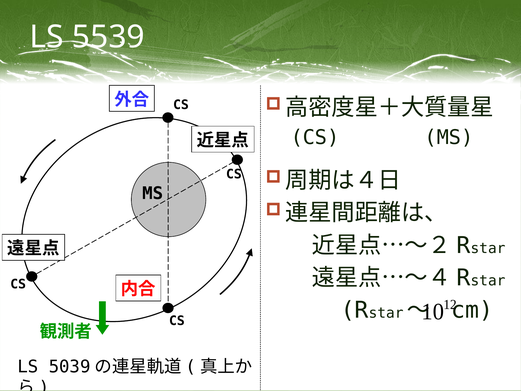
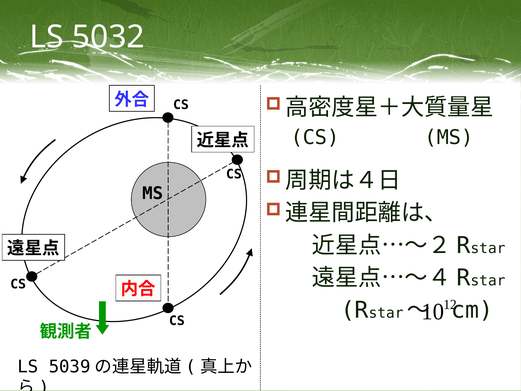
5539: 5539 -> 5032
